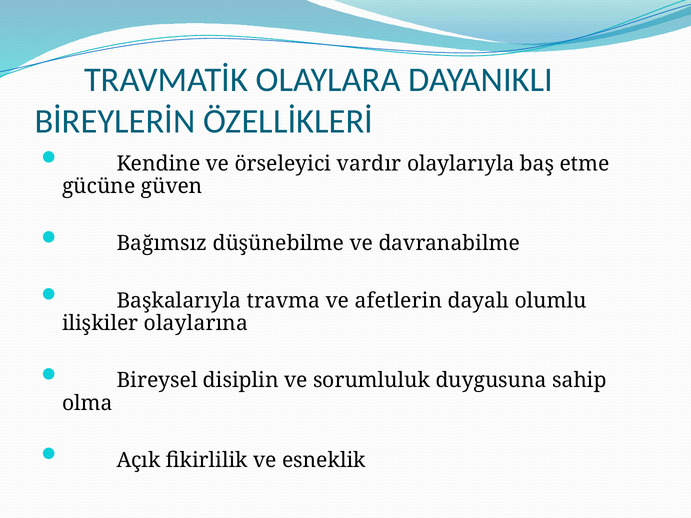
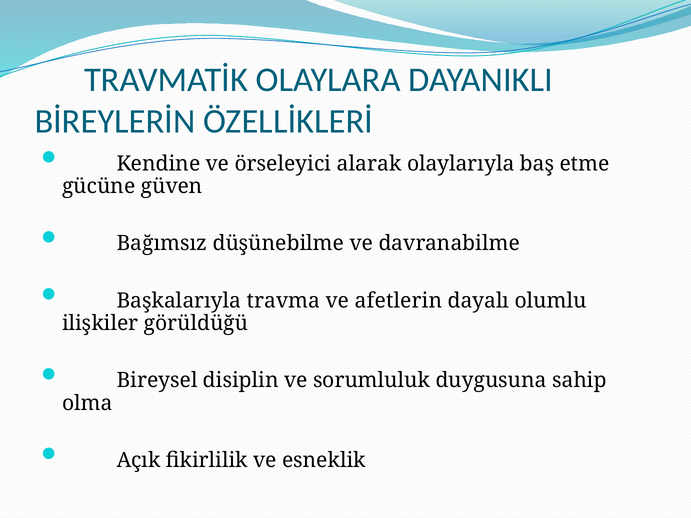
vardır: vardır -> alarak
olaylarına: olaylarına -> görüldüğü
